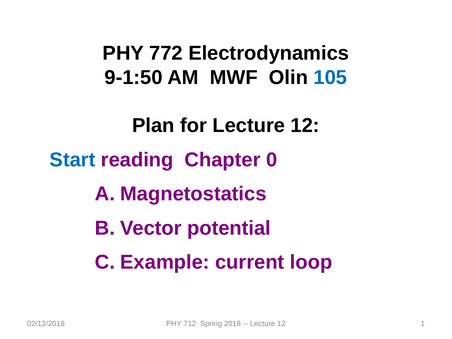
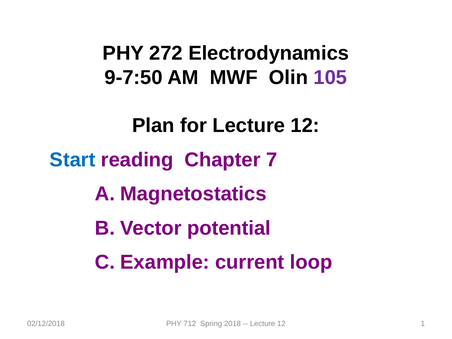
772: 772 -> 272
9-1:50: 9-1:50 -> 9-7:50
105 colour: blue -> purple
0: 0 -> 7
